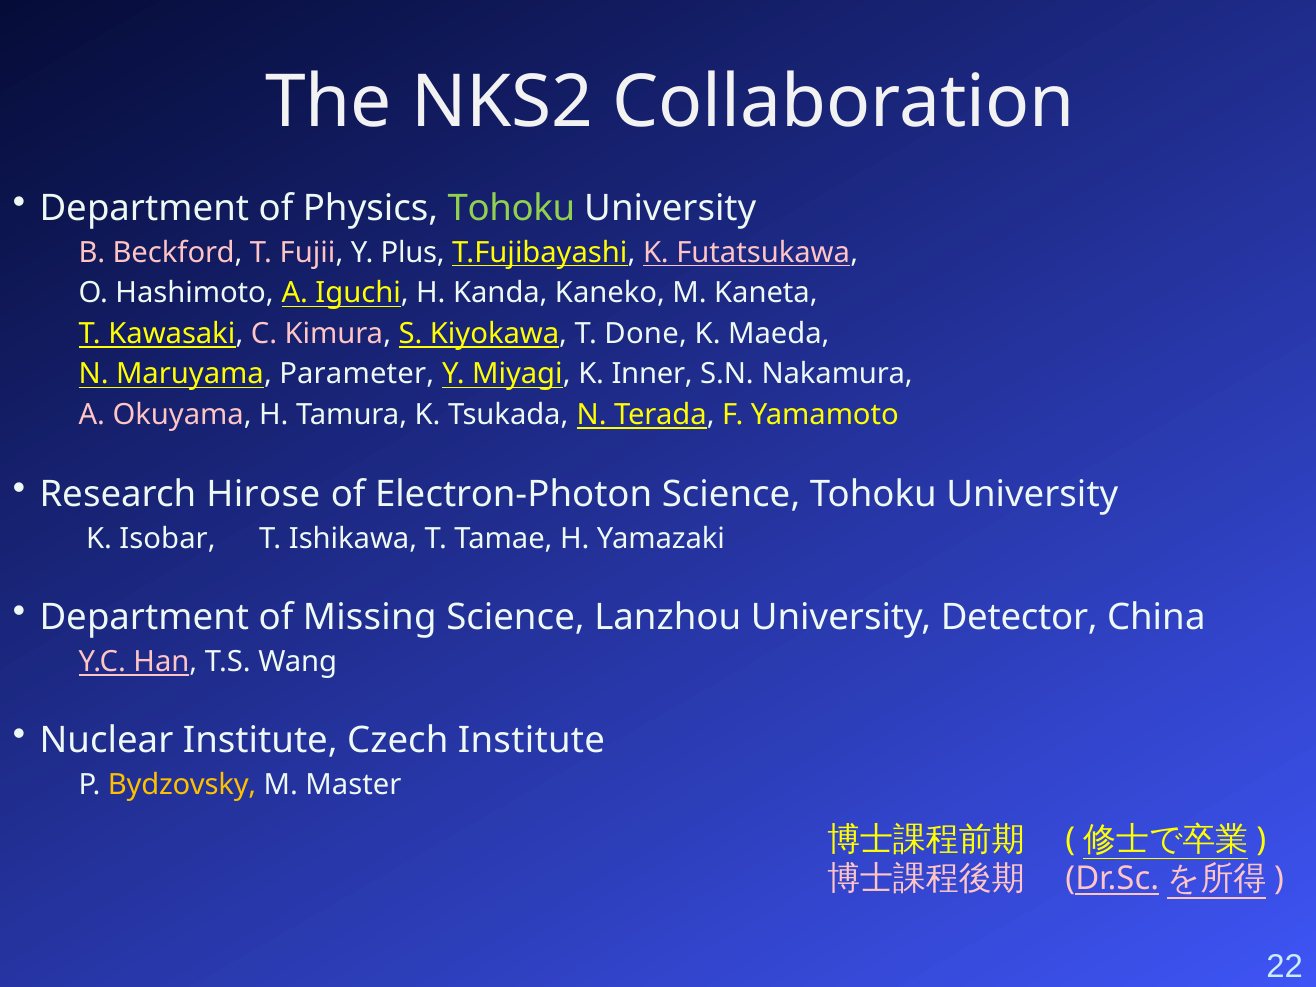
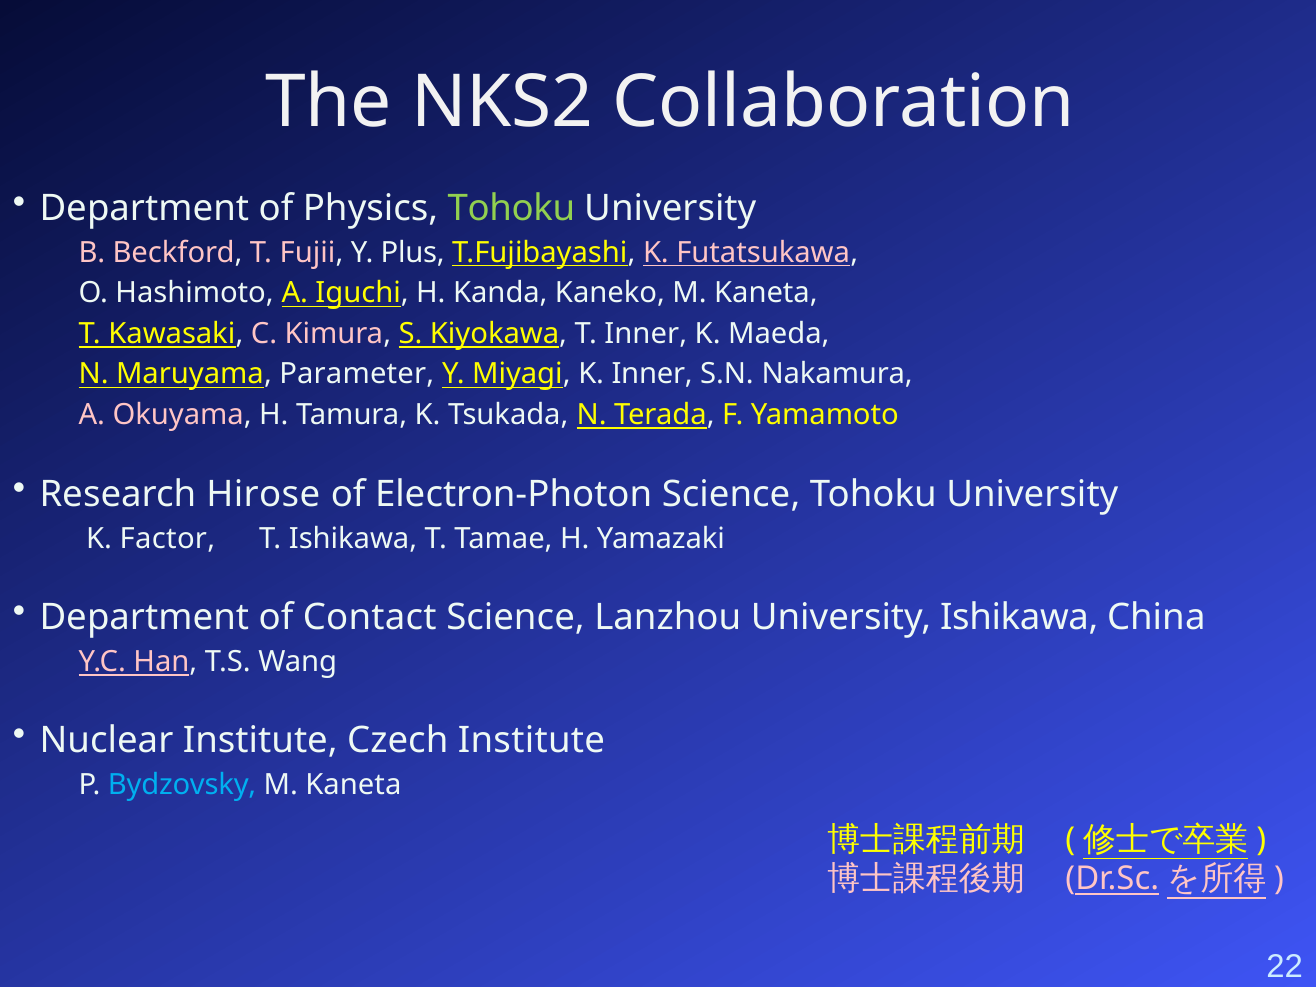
T Done: Done -> Inner
Isobar: Isobar -> Factor
Missing: Missing -> Contact
University Detector: Detector -> Ishikawa
Bydzovsky colour: yellow -> light blue
Master at (353, 785): Master -> Kaneta
